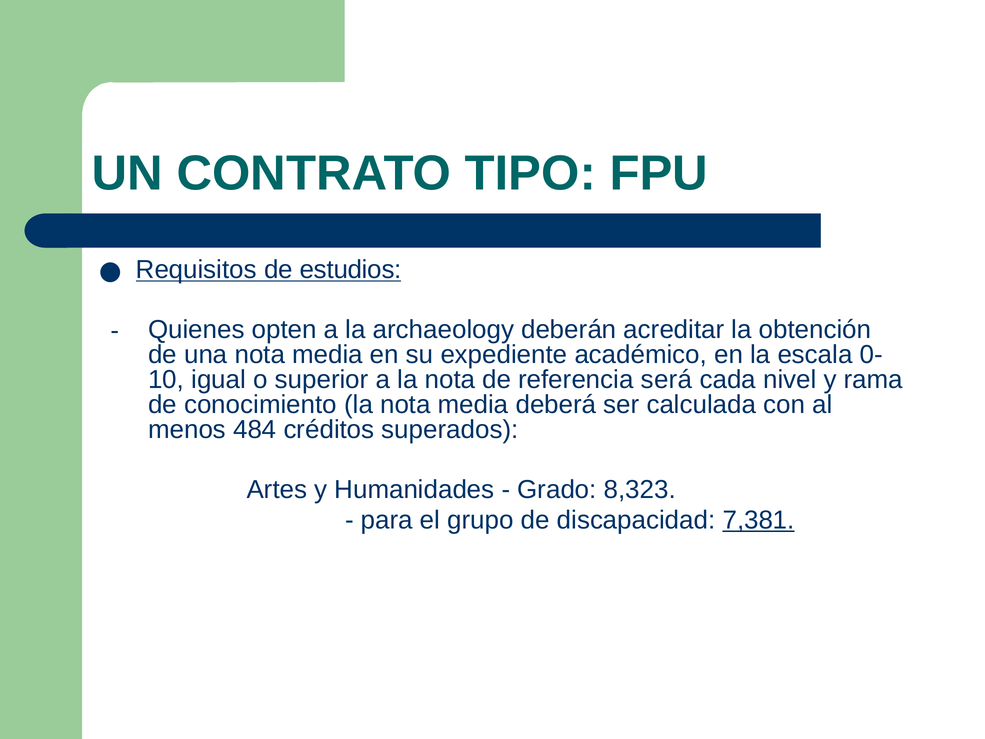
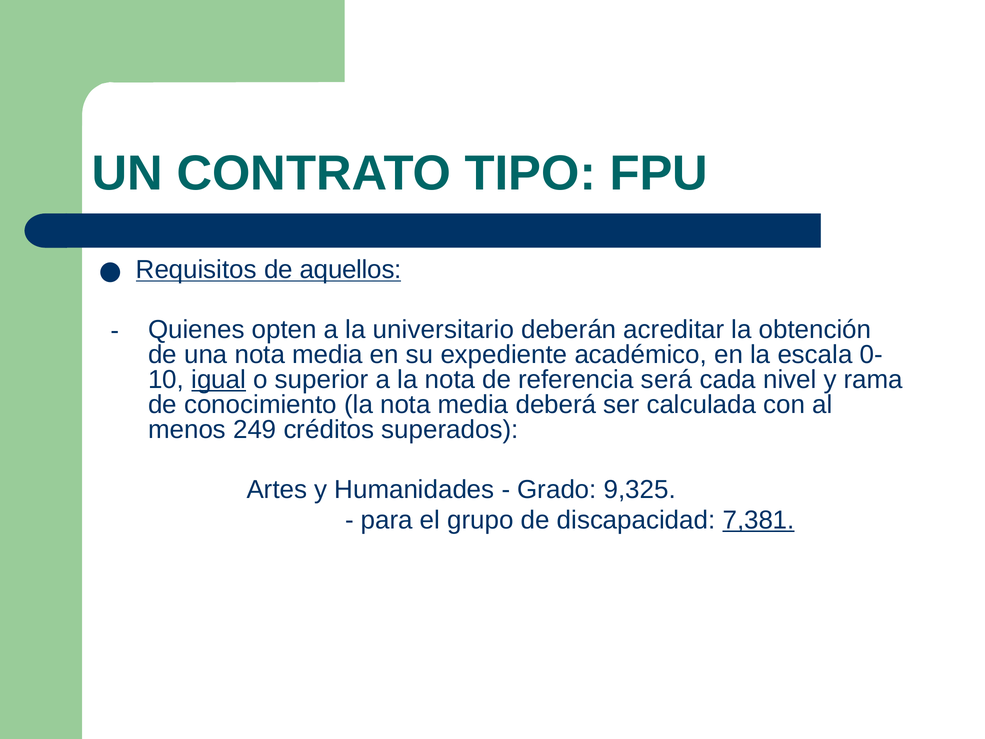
estudios: estudios -> aquellos
archaeology: archaeology -> universitario
igual underline: none -> present
484: 484 -> 249
8,323: 8,323 -> 9,325
